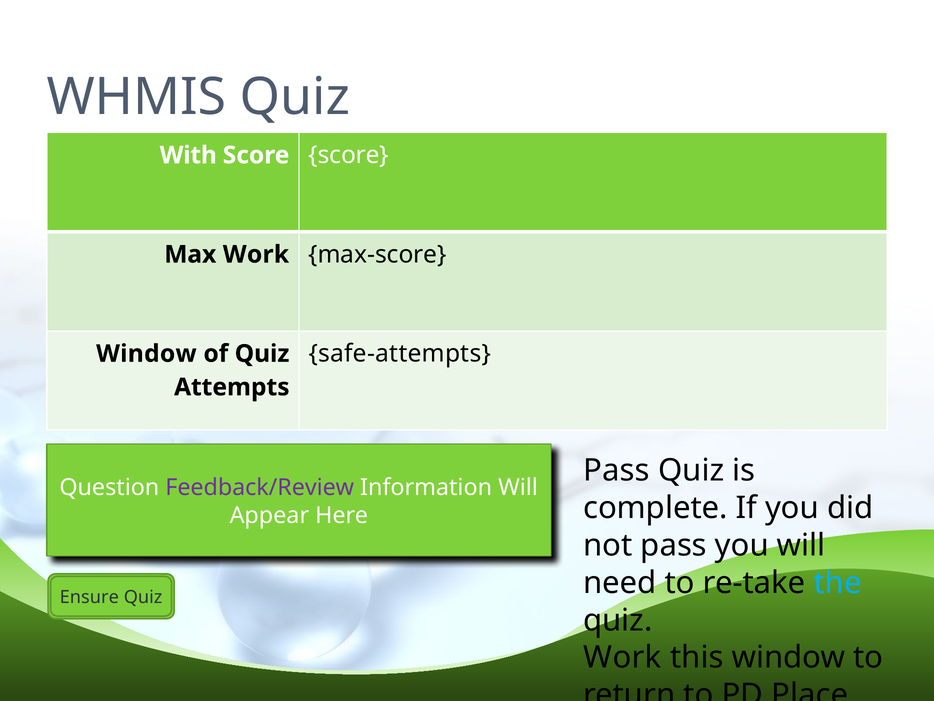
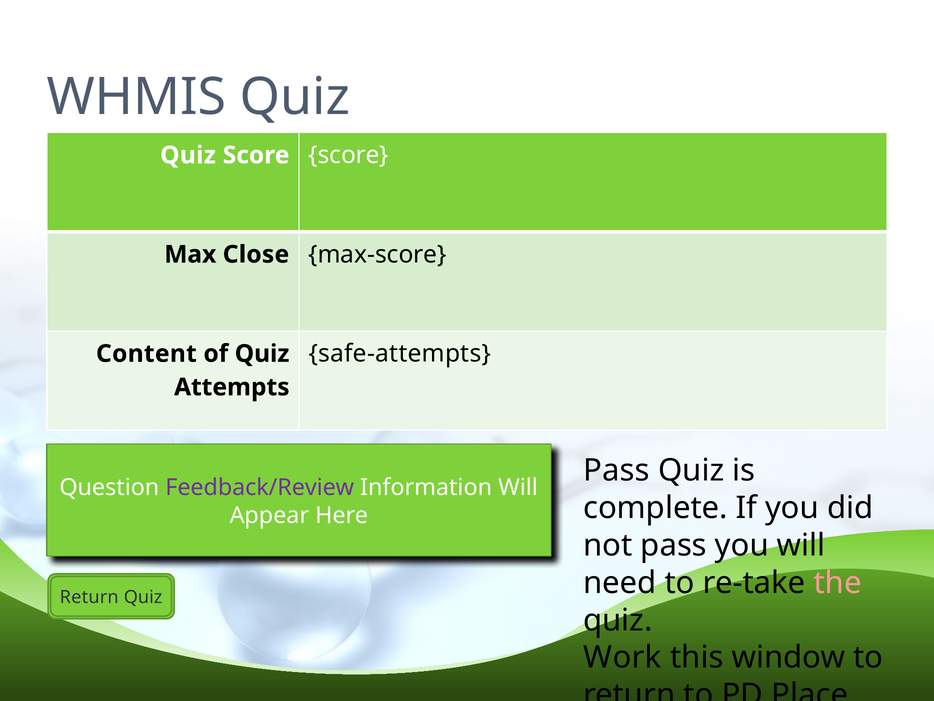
With at (188, 155): With -> Quiz
Max Work: Work -> Close
Window at (146, 353): Window -> Content
the colour: light blue -> pink
Ensure at (89, 597): Ensure -> Return
